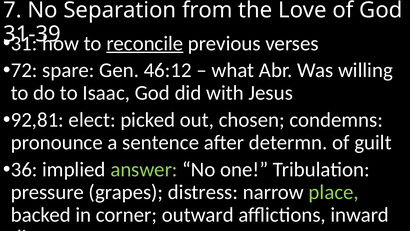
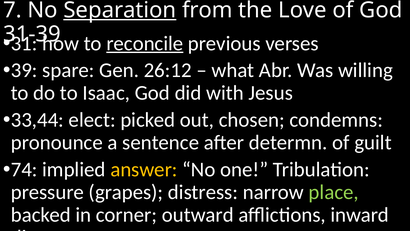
Separation underline: none -> present
72: 72 -> 39
46:12: 46:12 -> 26:12
92,81: 92,81 -> 33,44
36: 36 -> 74
answer colour: light green -> yellow
